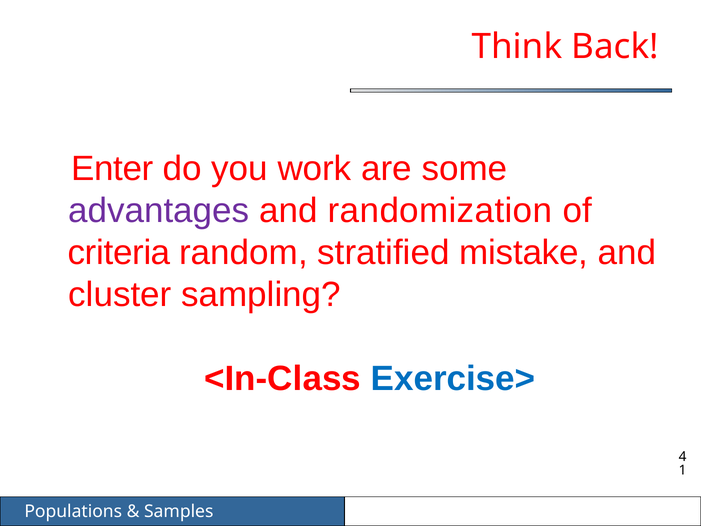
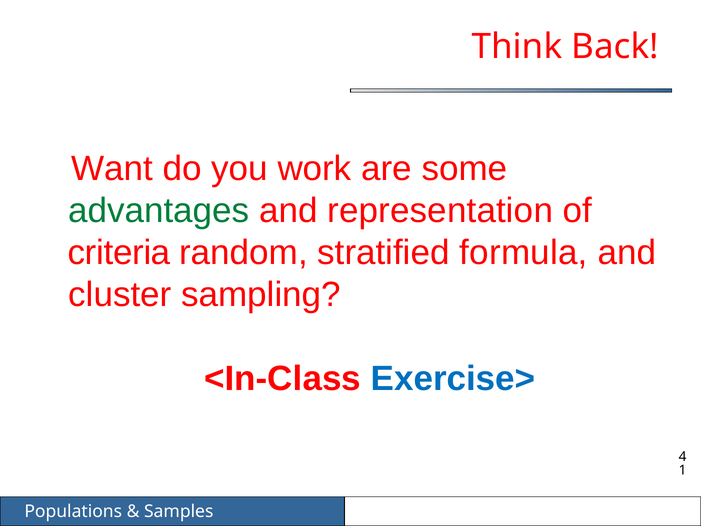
Enter: Enter -> Want
advantages colour: purple -> green
randomization: randomization -> representation
mistake: mistake -> formula
